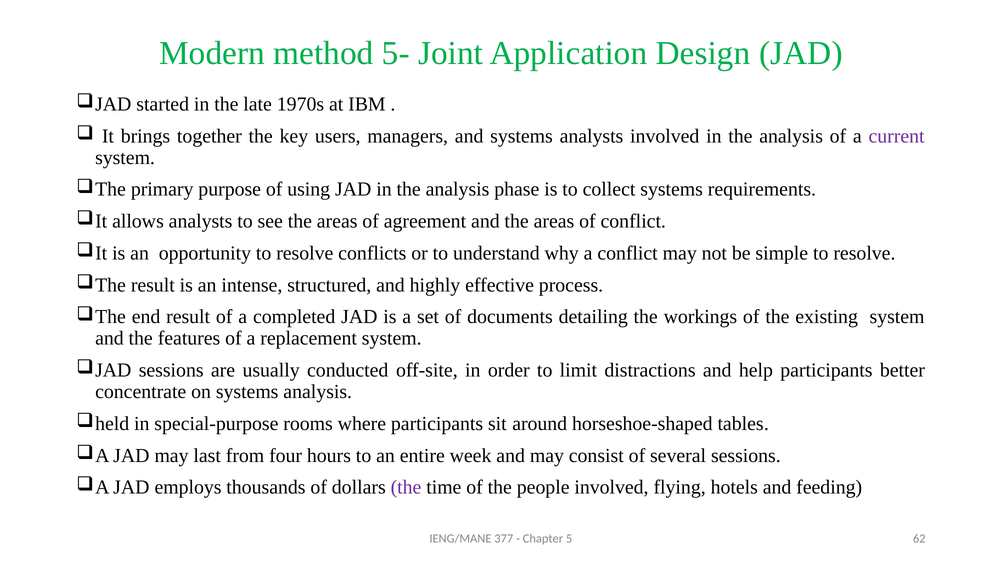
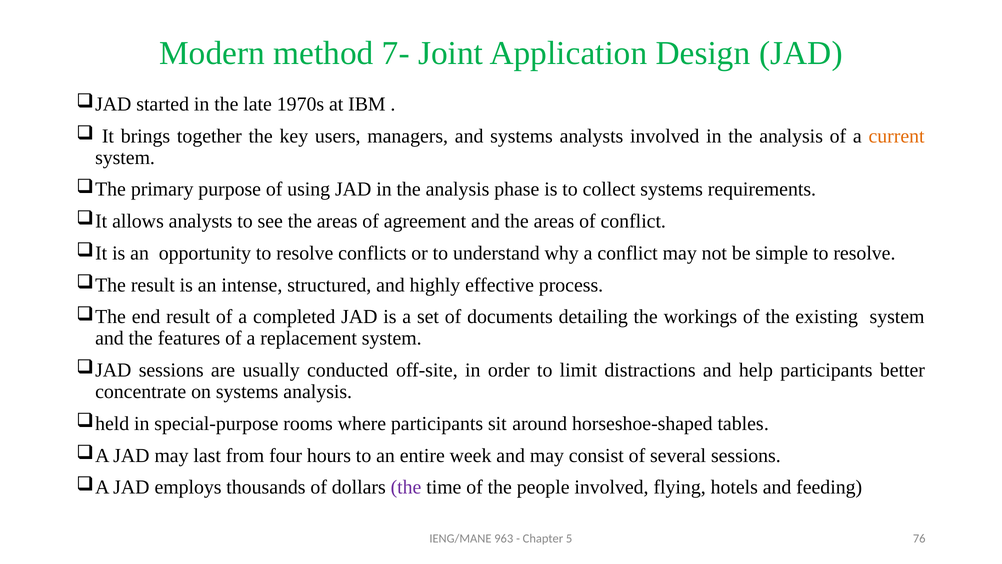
5-: 5- -> 7-
current colour: purple -> orange
377: 377 -> 963
62: 62 -> 76
